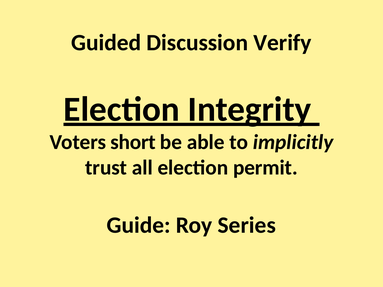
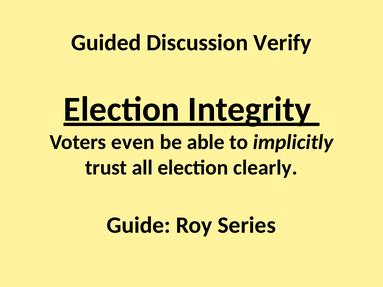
short: short -> even
permit: permit -> clearly
